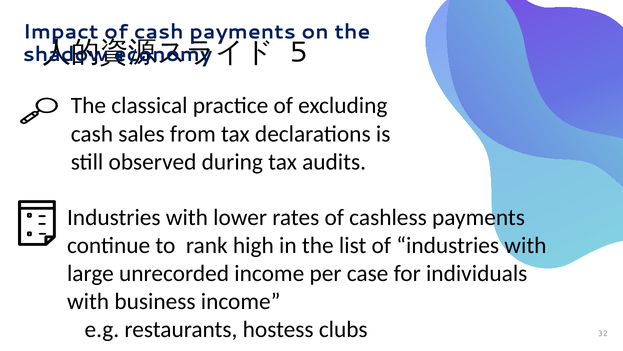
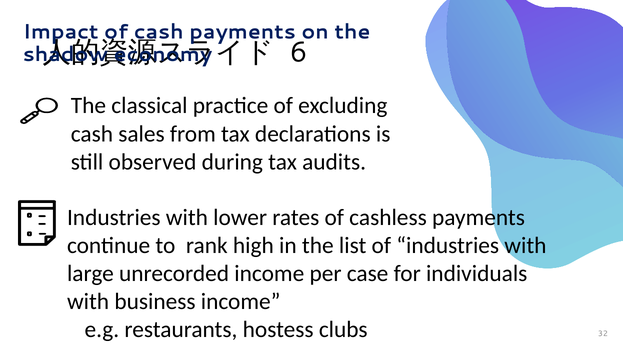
5: 5 -> 6
